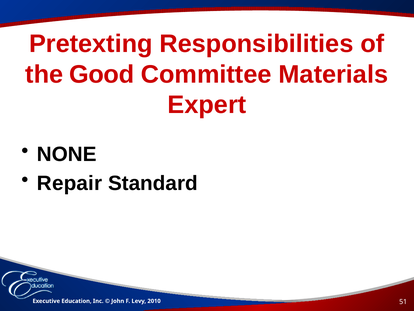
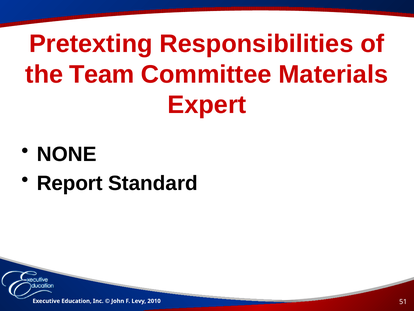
Good: Good -> Team
Repair: Repair -> Report
